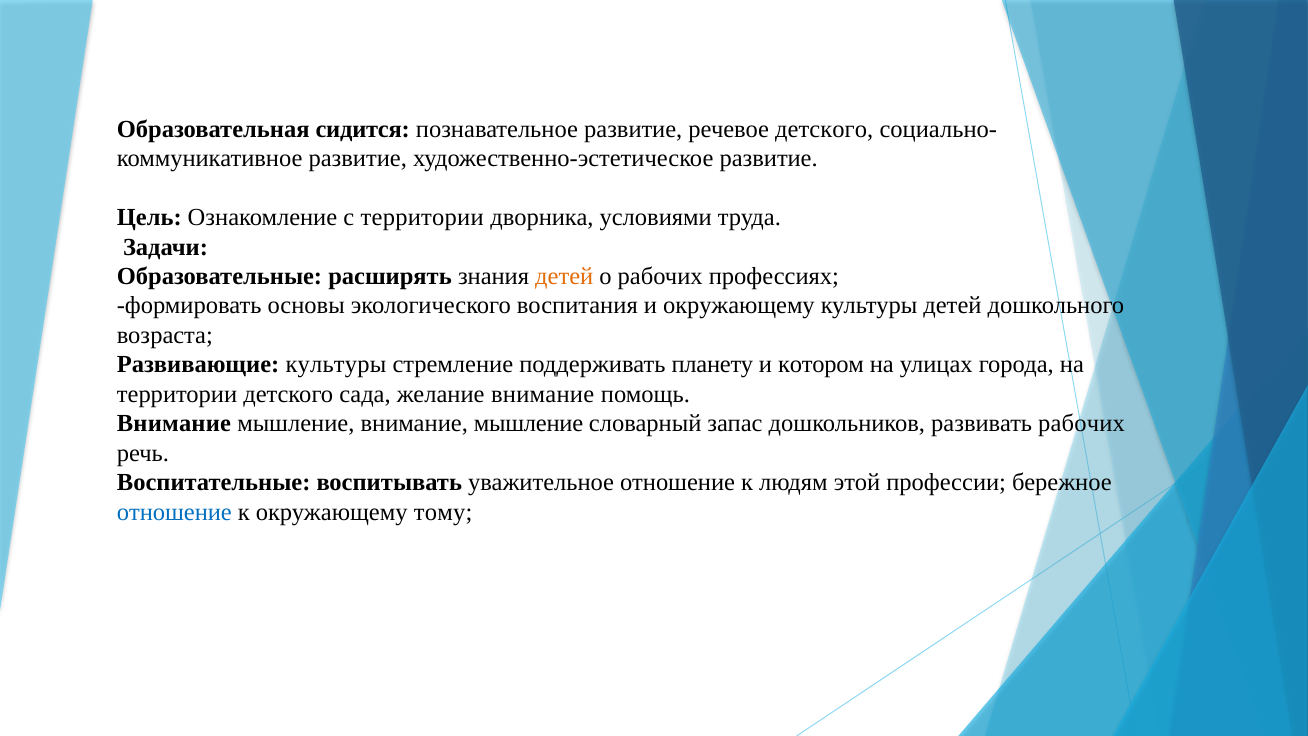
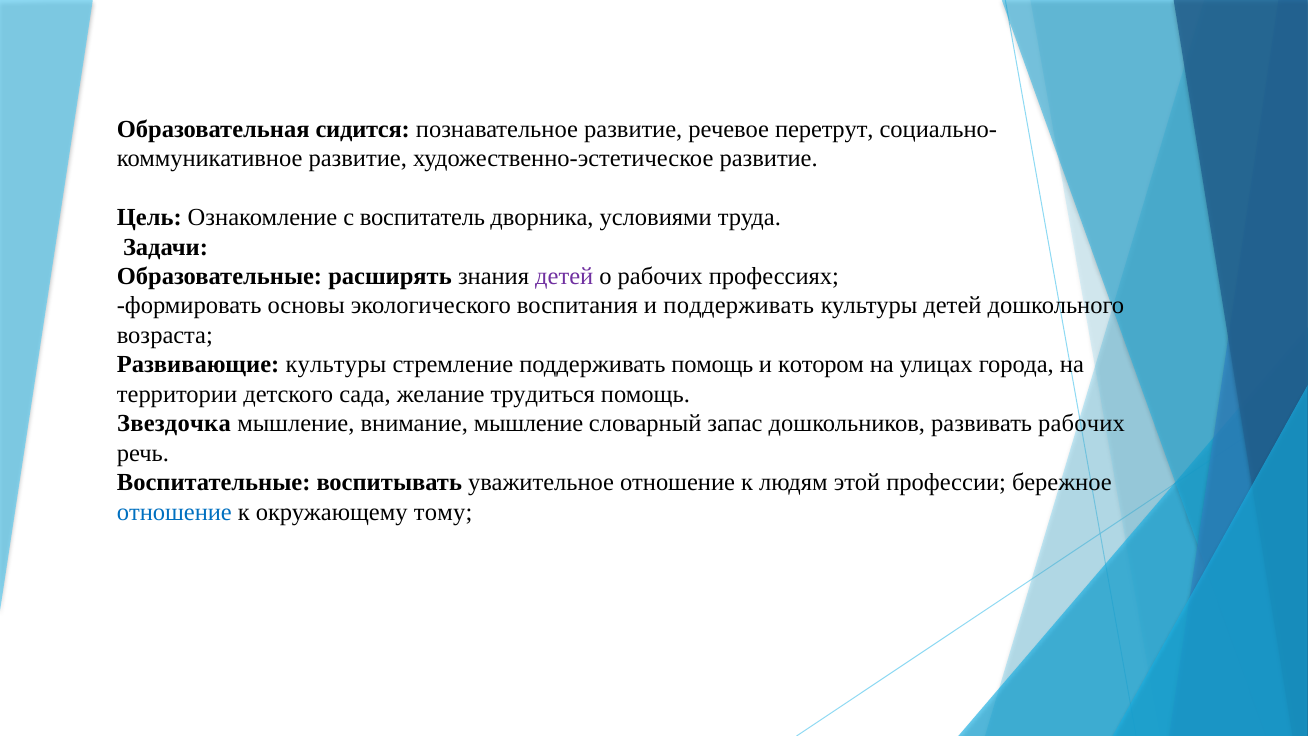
речевое детского: детского -> перетрут
с территории: территории -> воспитатель
детей at (564, 276) colour: orange -> purple
и окружающему: окружающему -> поддерживать
поддерживать планету: планету -> помощь
желание внимание: внимание -> трудиться
Внимание at (174, 424): Внимание -> Звездочка
